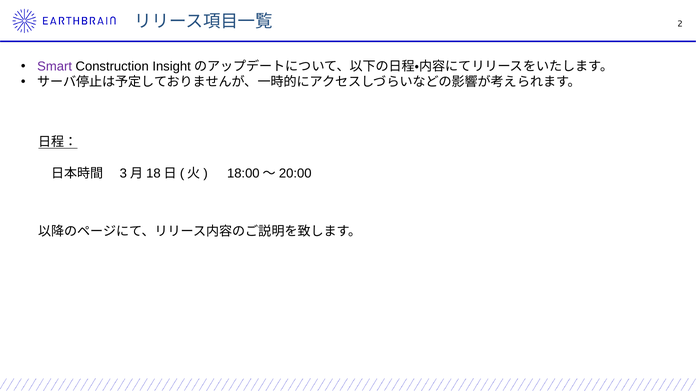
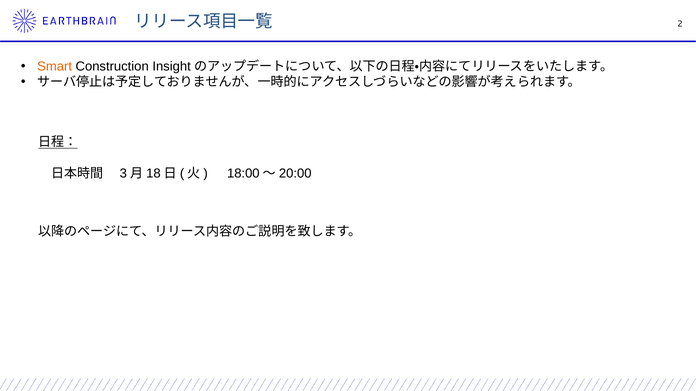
Smart colour: purple -> orange
